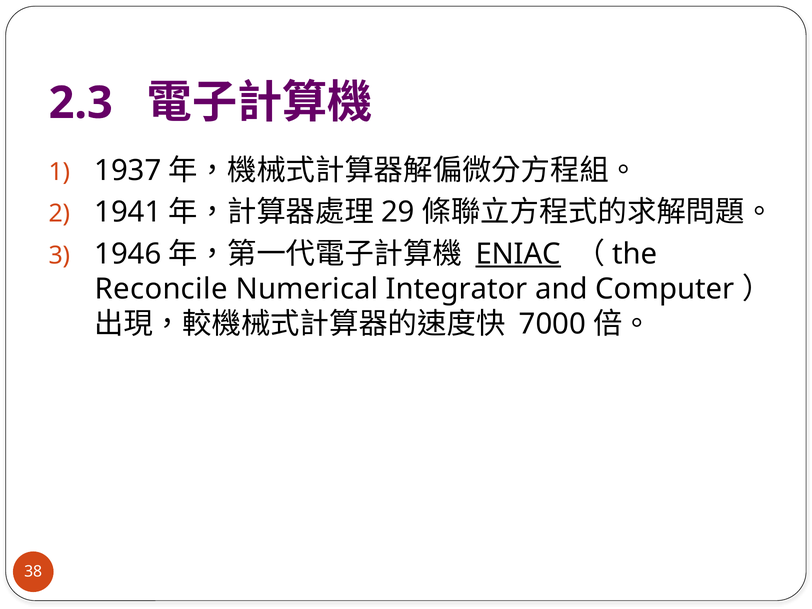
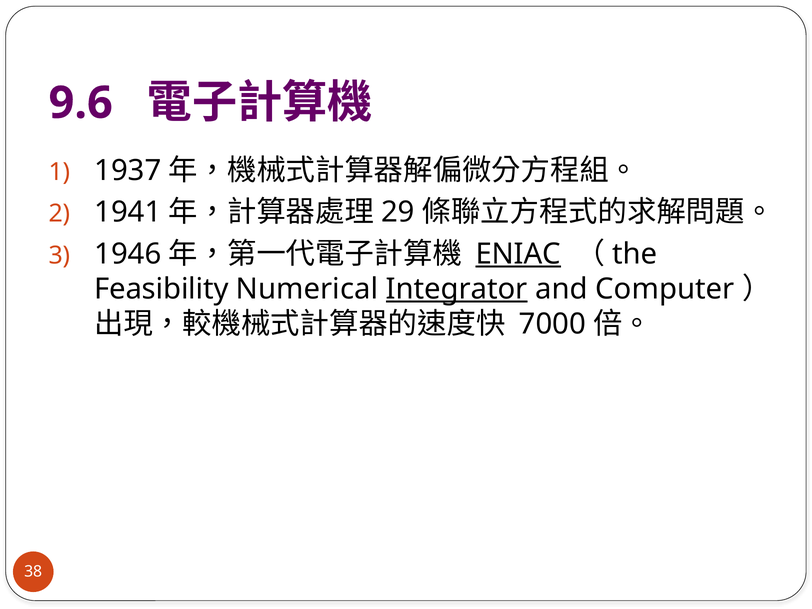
2.3: 2.3 -> 9.6
Reconcile: Reconcile -> Feasibility
Integrator underline: none -> present
